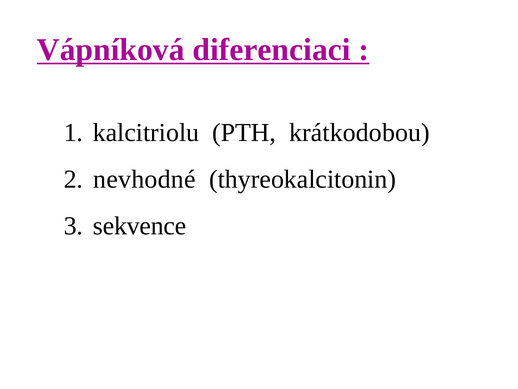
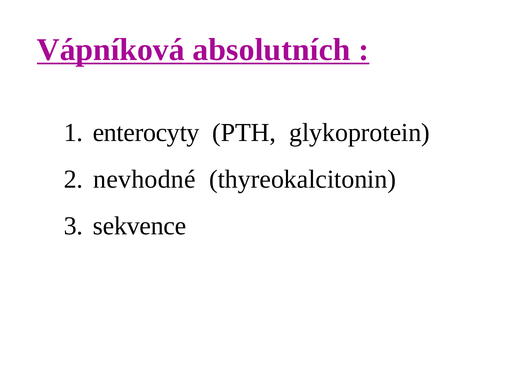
diferenciaci: diferenciaci -> absolutních
kalcitriolu: kalcitriolu -> enterocyty
krátkodobou: krátkodobou -> glykoprotein
